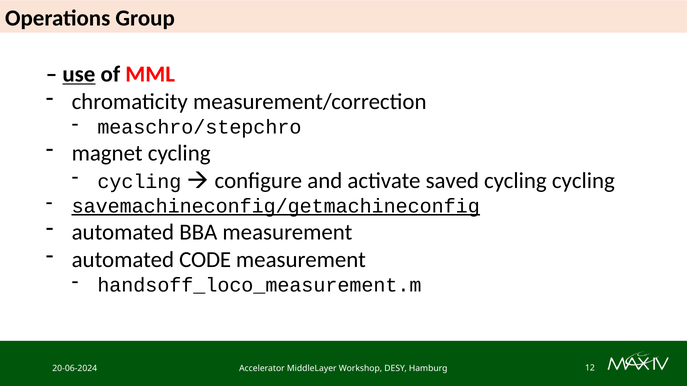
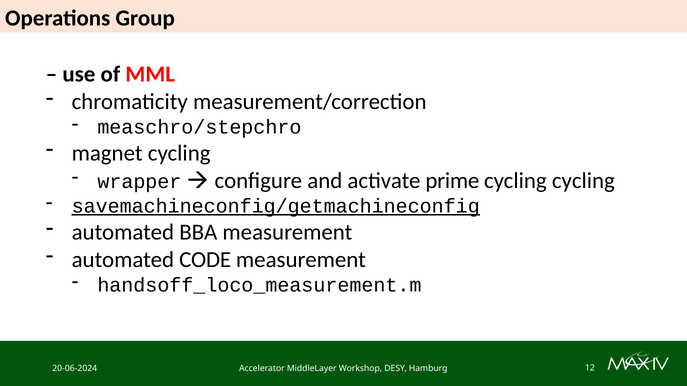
use underline: present -> none
cycling at (139, 182): cycling -> wrapper
saved: saved -> prime
